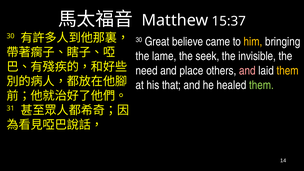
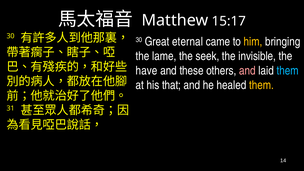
15:37: 15:37 -> 15:17
believe: believe -> eternal
need: need -> have
place: place -> these
them at (288, 71) colour: yellow -> light blue
them at (261, 85) colour: light green -> yellow
